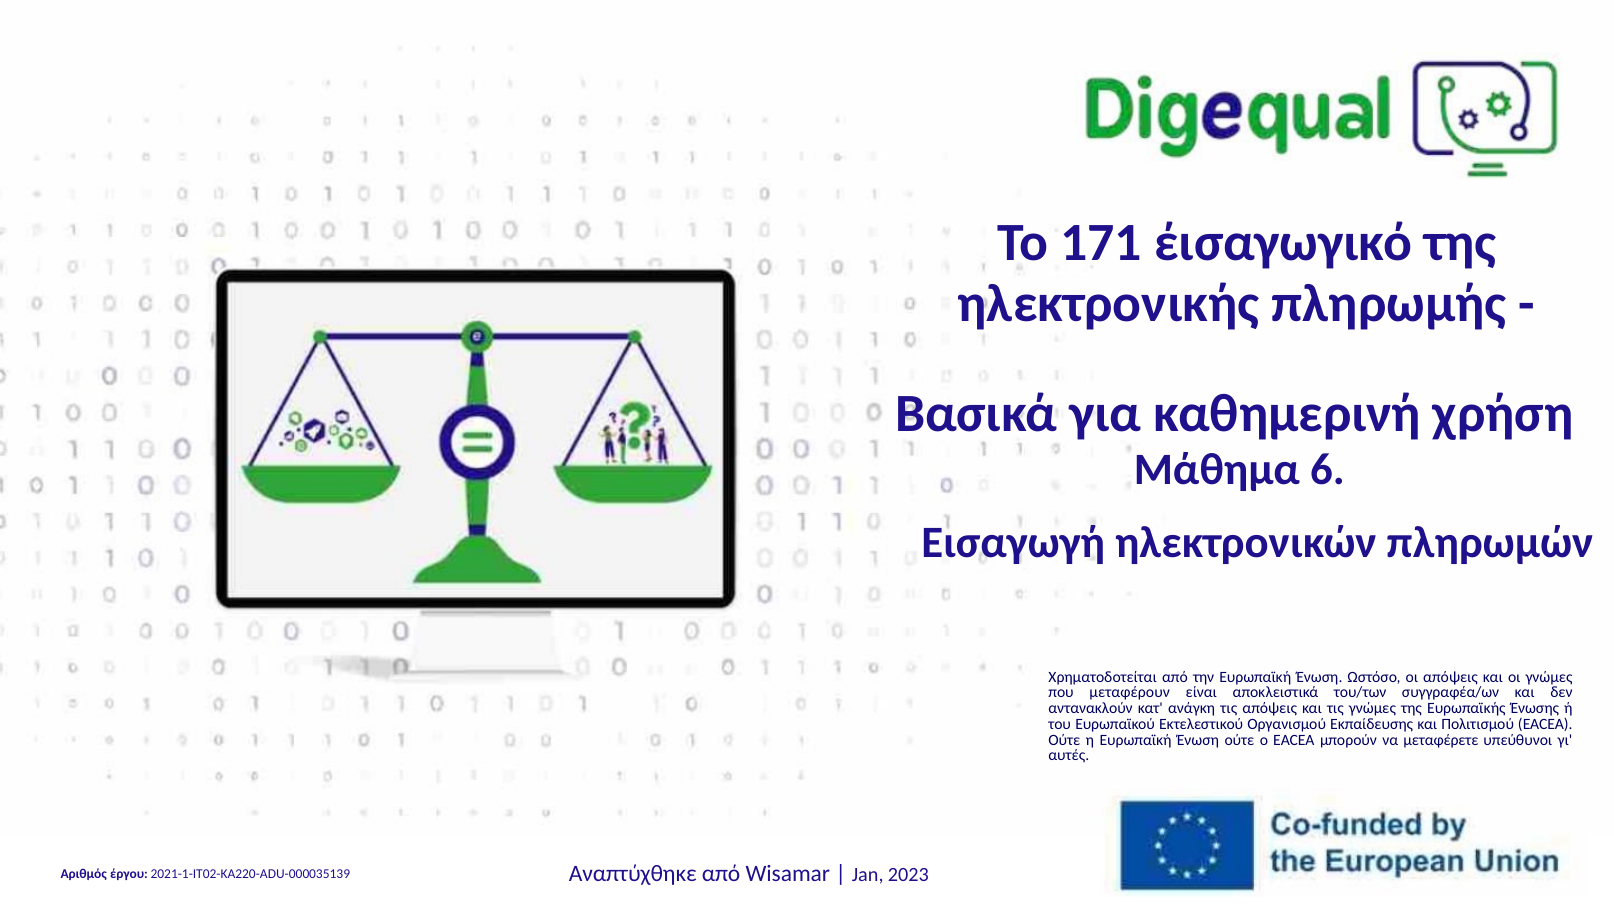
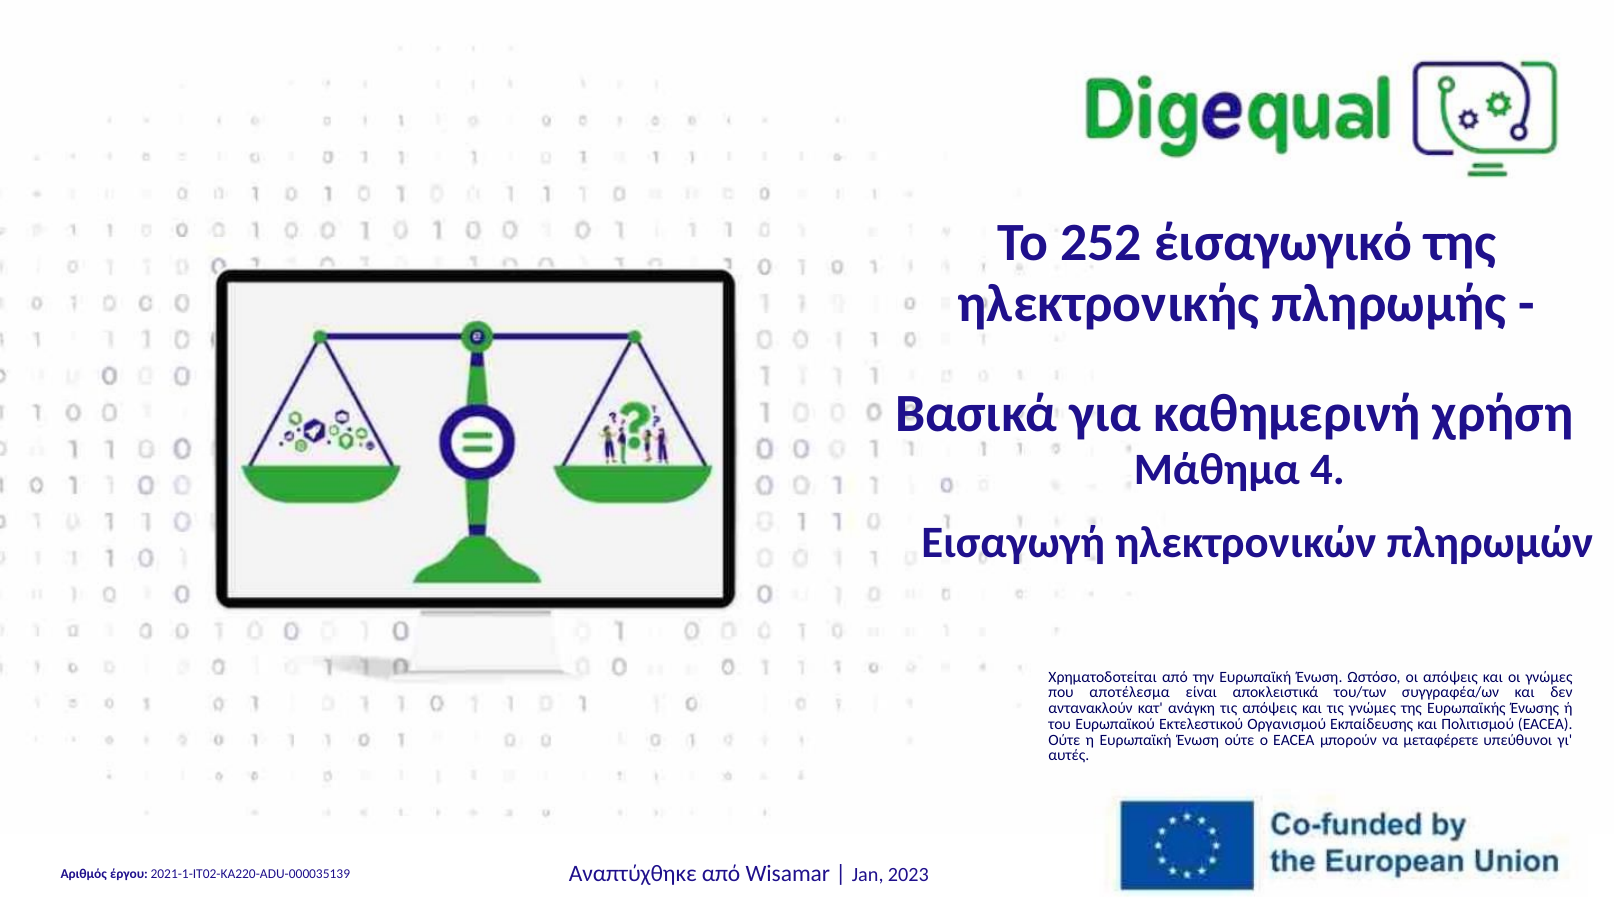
171: 171 -> 252
6: 6 -> 4
μεταφέρουν: μεταφέρουν -> αποτέλεσμα
